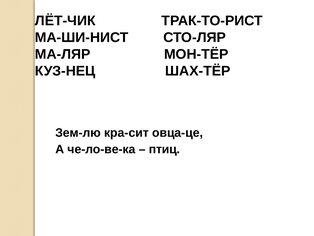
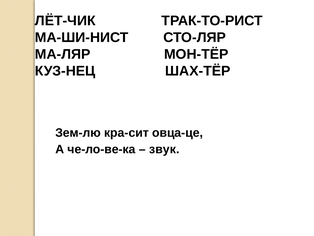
птиц: птиц -> звук
